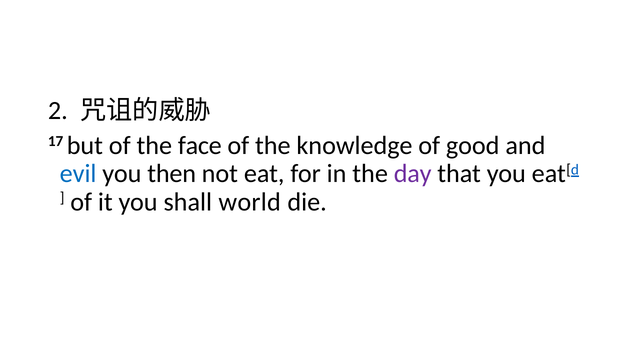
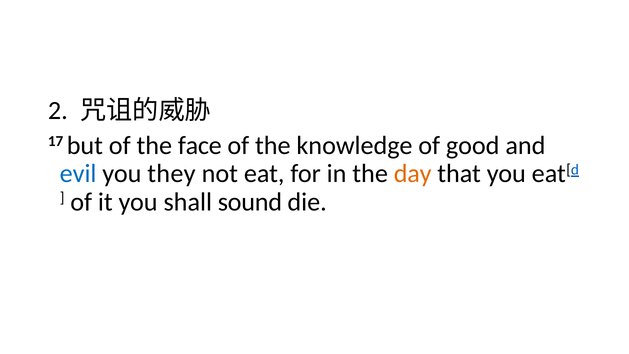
then: then -> they
day colour: purple -> orange
world: world -> sound
